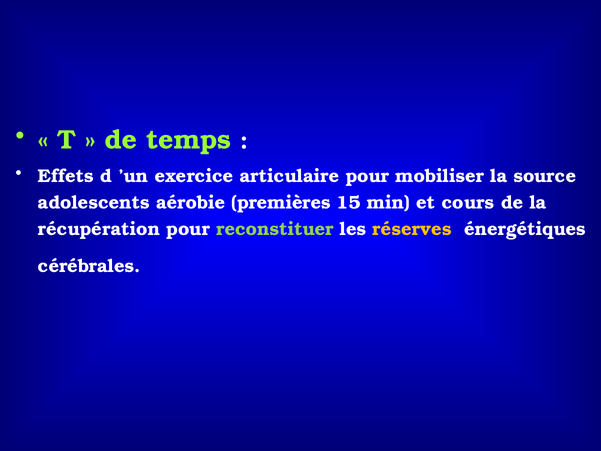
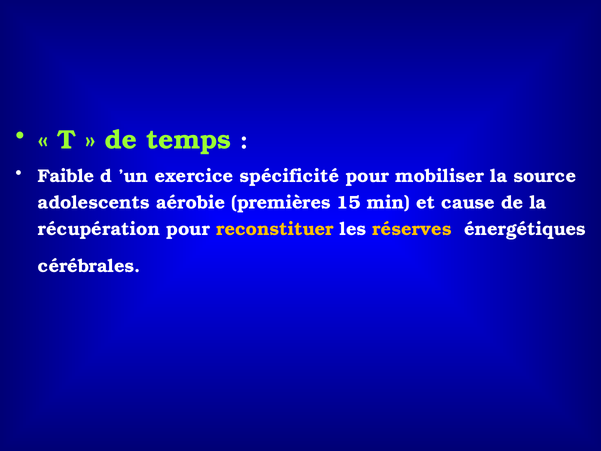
Effets: Effets -> Faible
articulaire: articulaire -> spécificité
cours: cours -> cause
reconstituer colour: light green -> yellow
